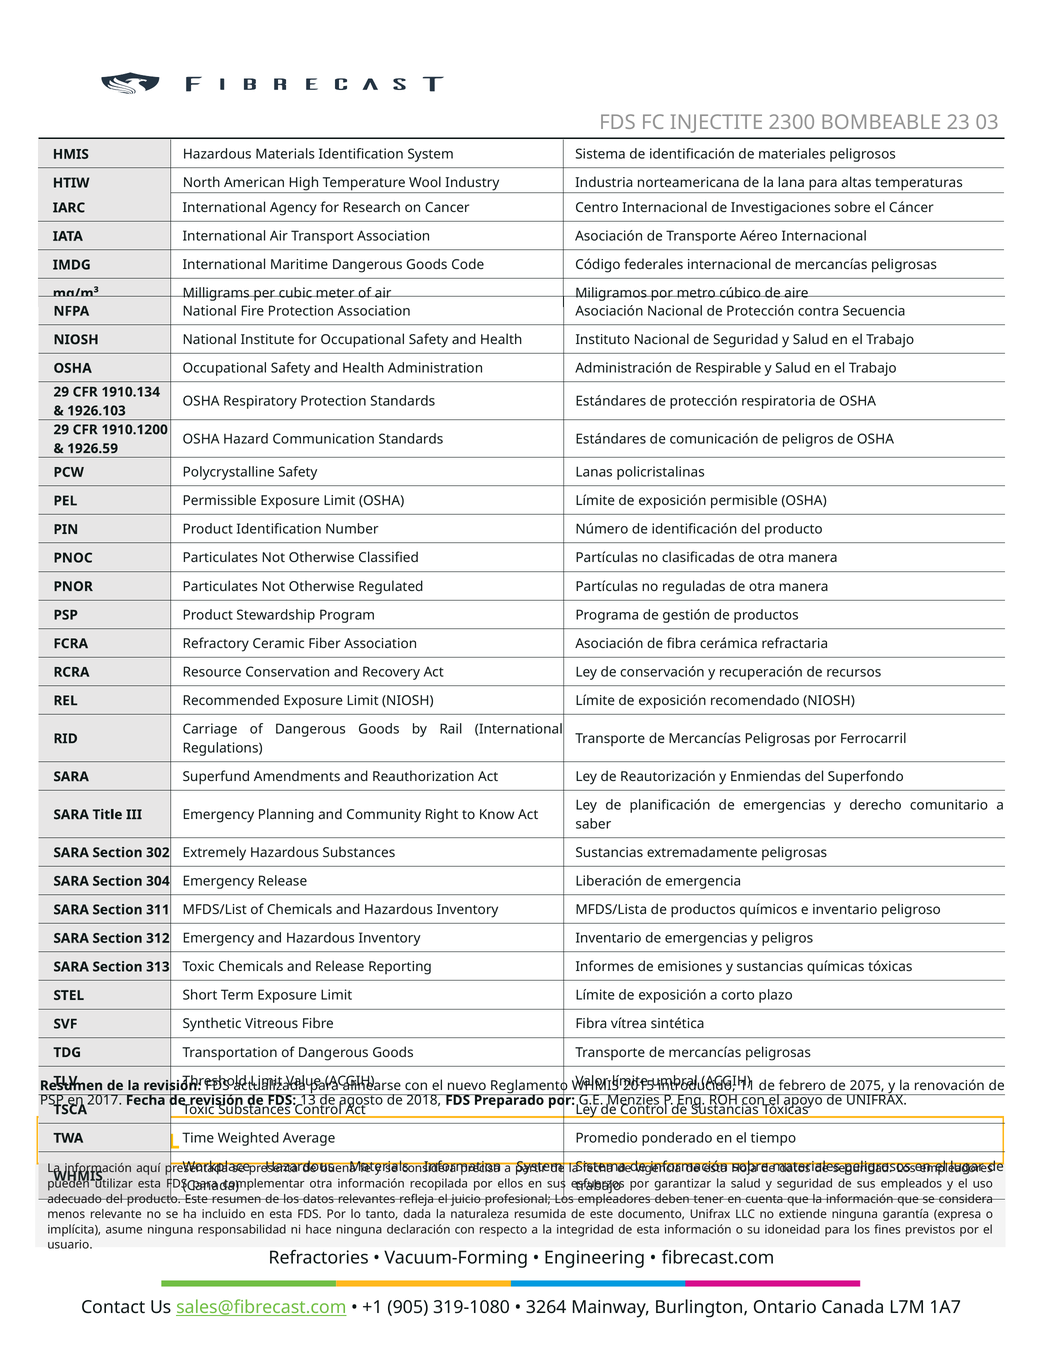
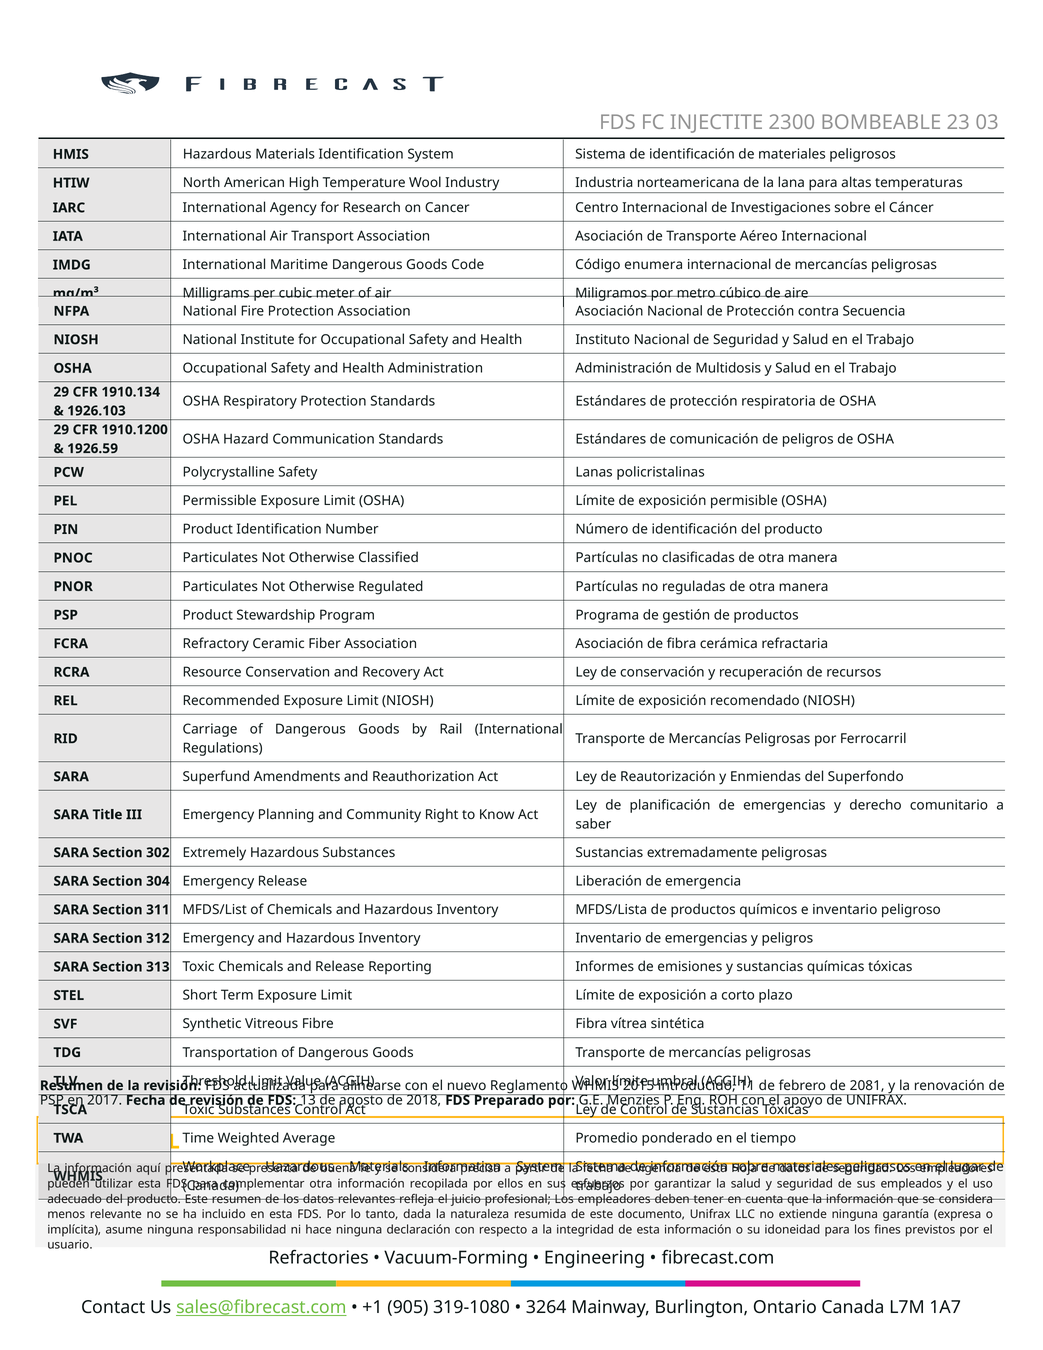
federales: federales -> enumera
Respirable: Respirable -> Multidosis
2075: 2075 -> 2081
